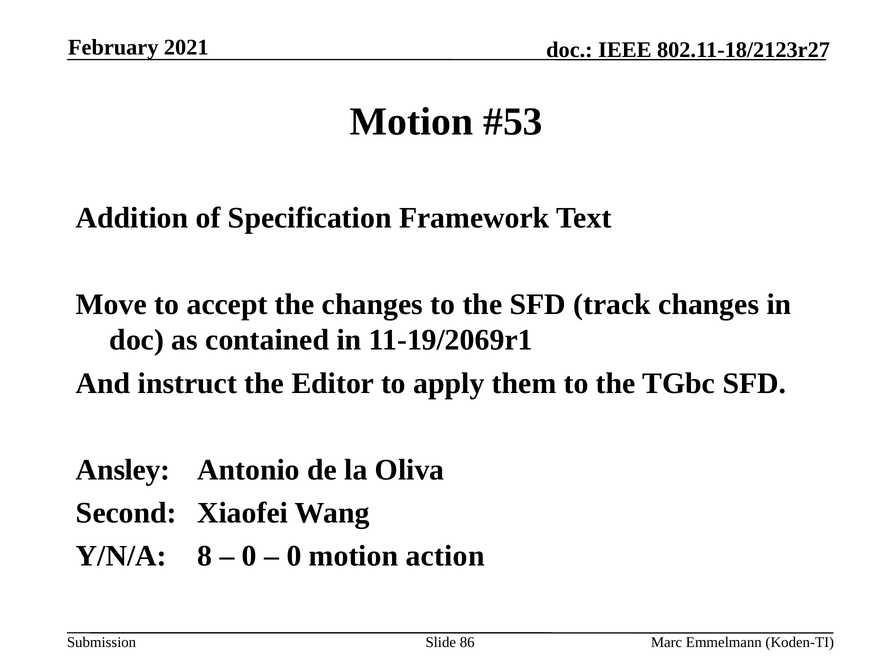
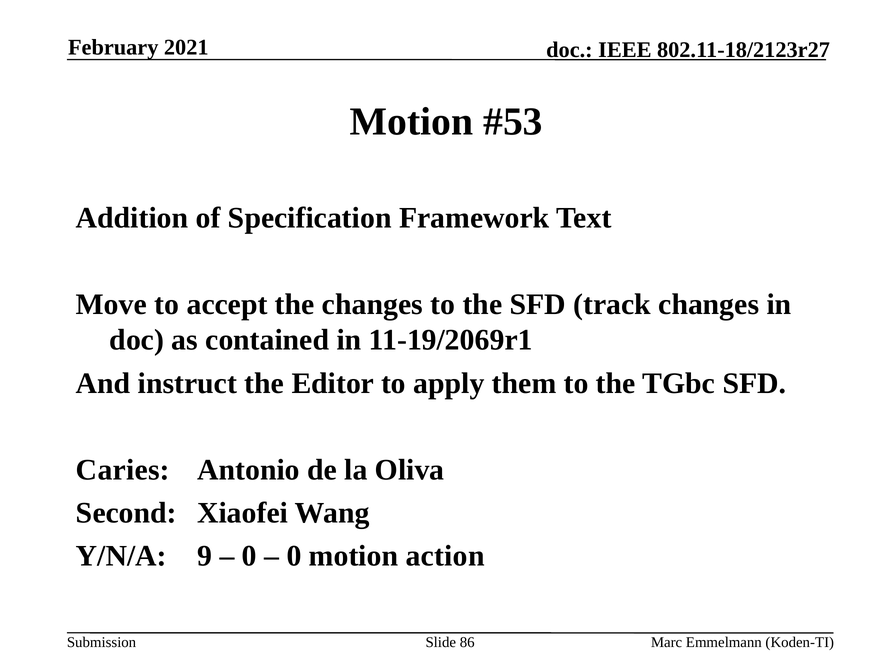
Ansley: Ansley -> Caries
8: 8 -> 9
